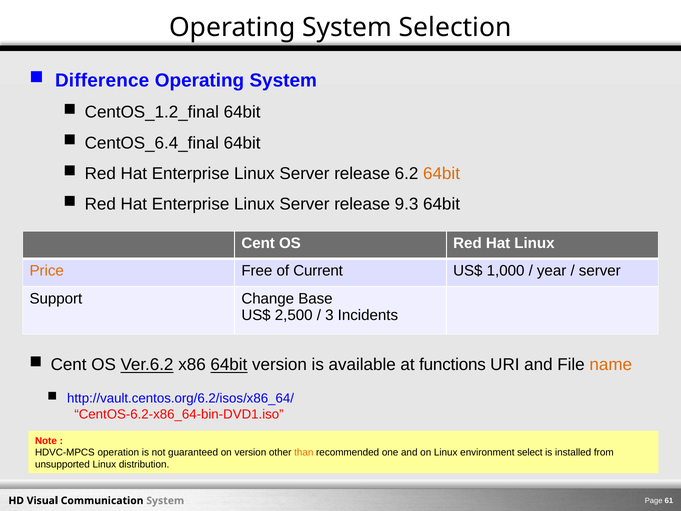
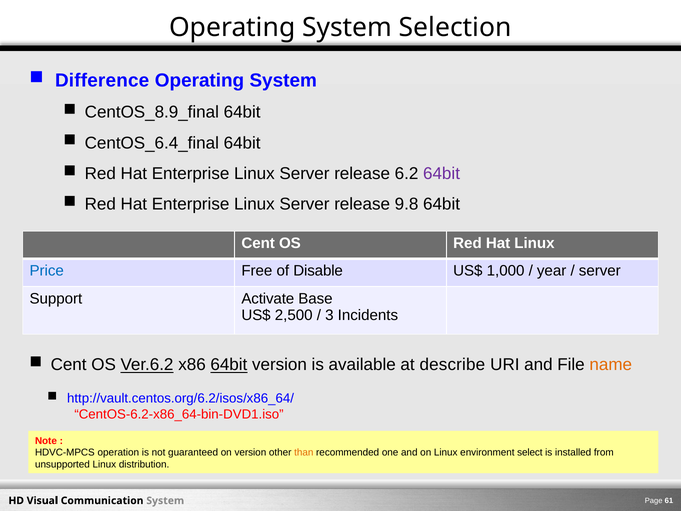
CentOS_1.2_final: CentOS_1.2_final -> CentOS_8.9_final
64bit at (442, 174) colour: orange -> purple
9.3: 9.3 -> 9.8
Price colour: orange -> blue
Current: Current -> Disable
Change: Change -> Activate
functions: functions -> describe
